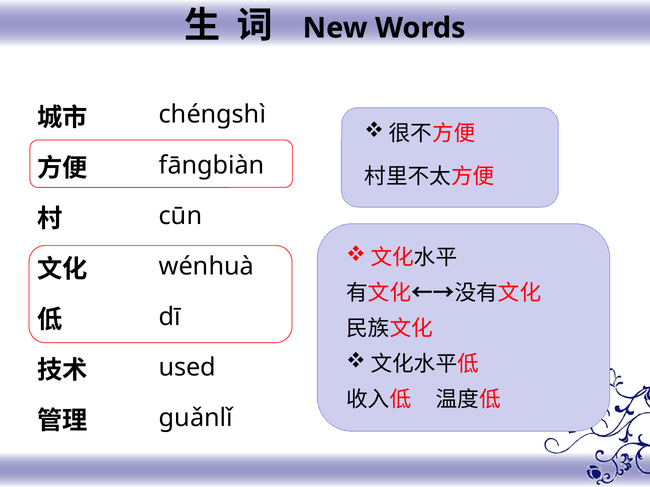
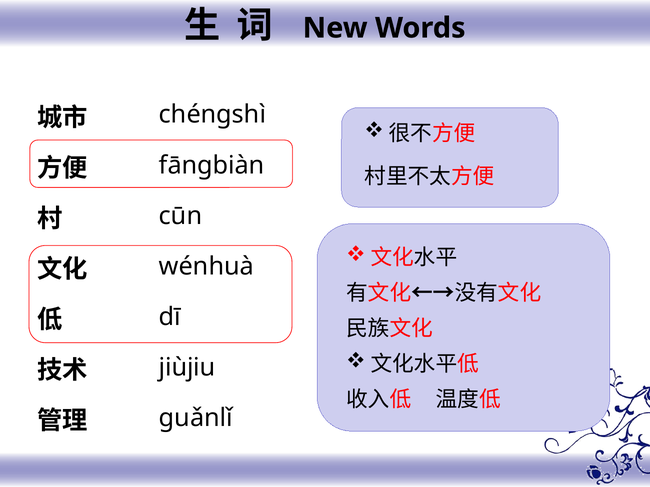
used: used -> jiùjiu
